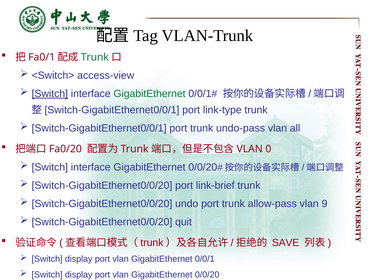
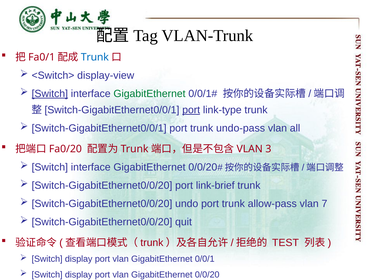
Trunk at (95, 57) colour: green -> blue
access-view: access-view -> display-view
port at (191, 110) underline: none -> present
0: 0 -> 3
9: 9 -> 7
SAVE: SAVE -> TEST
